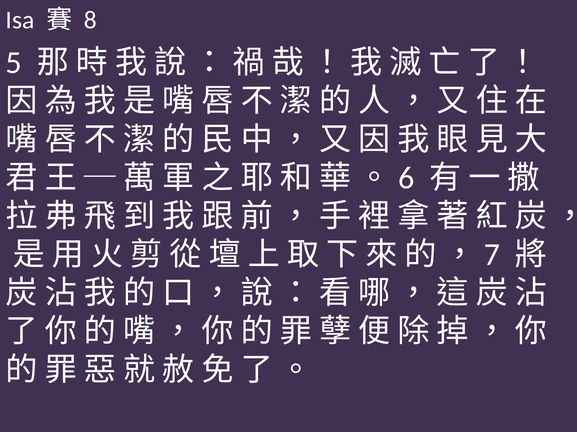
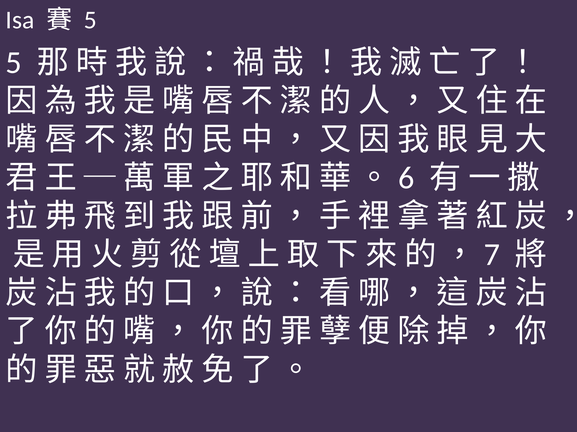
8 at (90, 20): 8 -> 5
